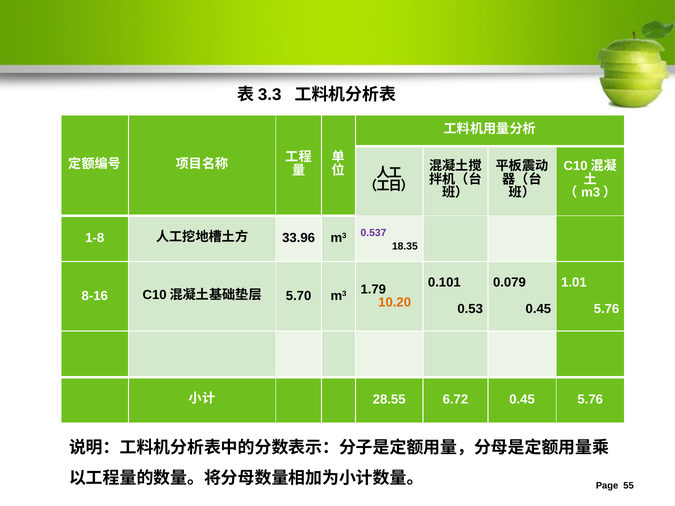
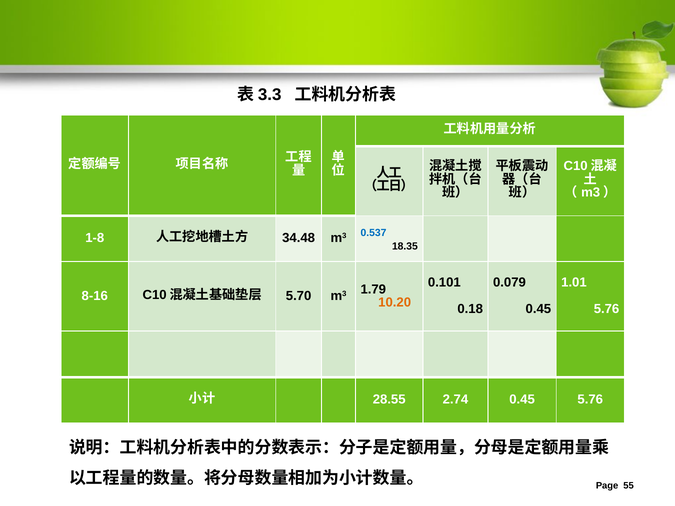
33.96: 33.96 -> 34.48
0.537 colour: purple -> blue
0.53: 0.53 -> 0.18
6.72: 6.72 -> 2.74
